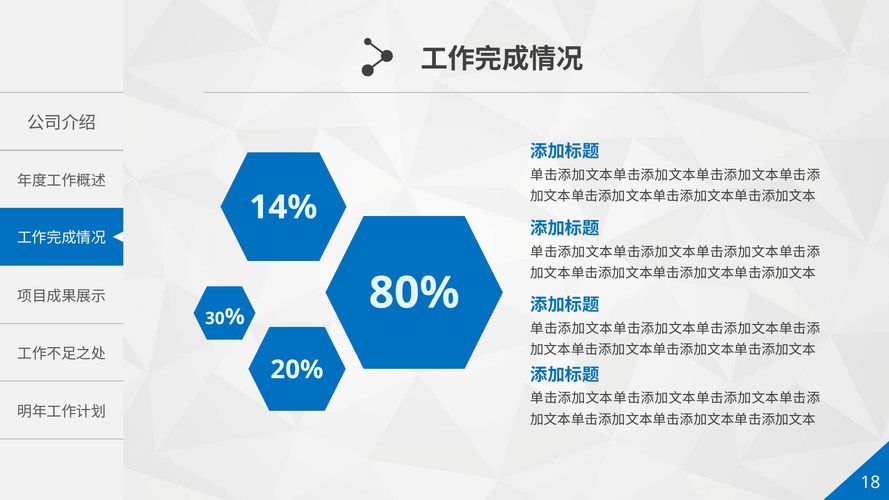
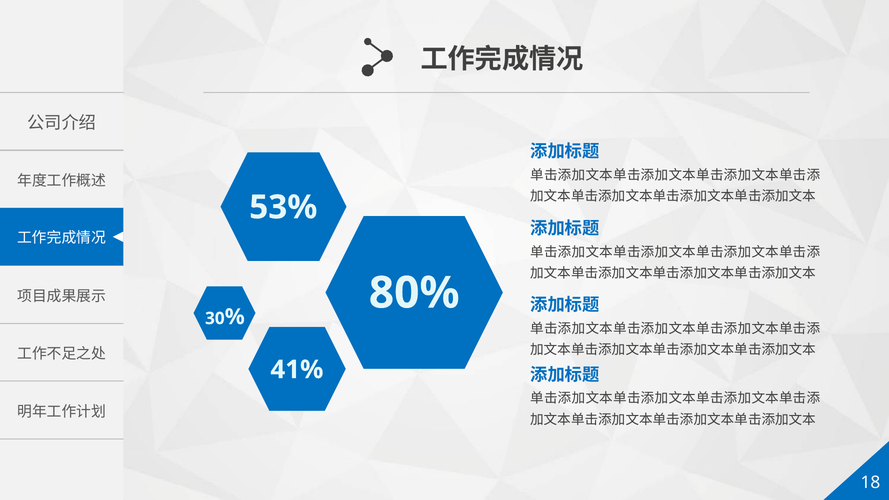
14%: 14% -> 53%
20%: 20% -> 41%
